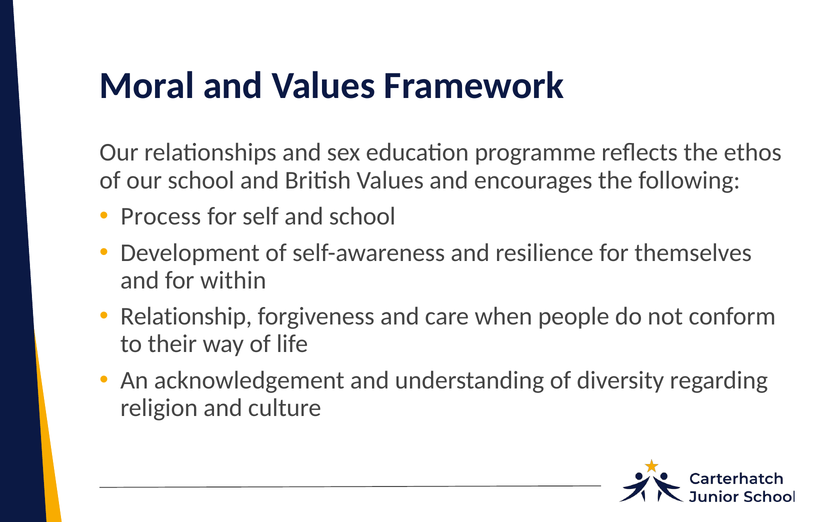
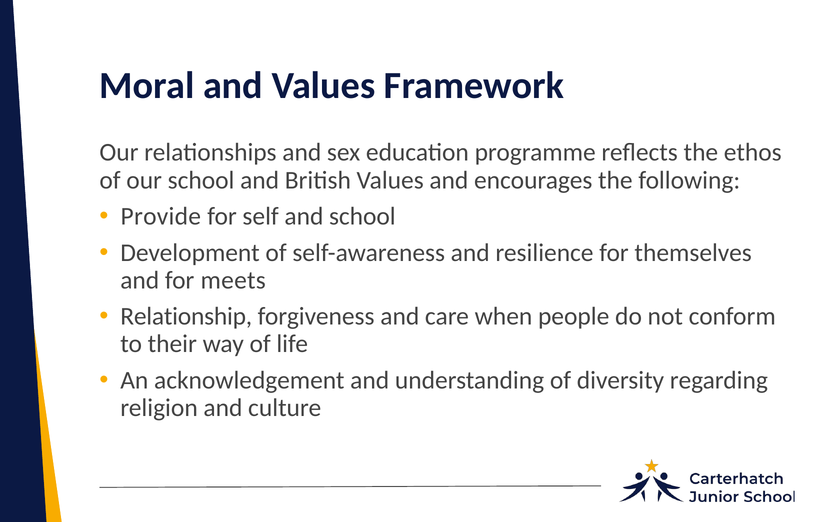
Process: Process -> Provide
within: within -> meets
